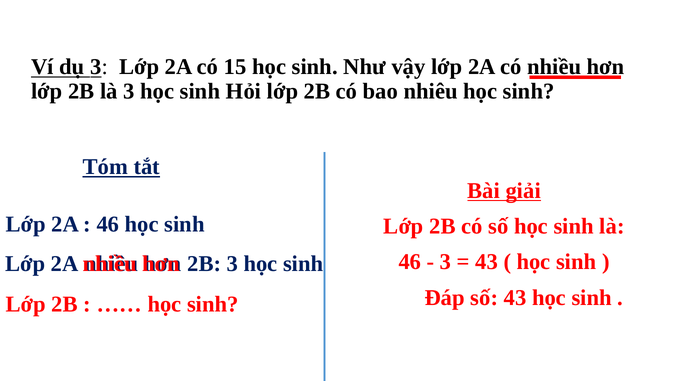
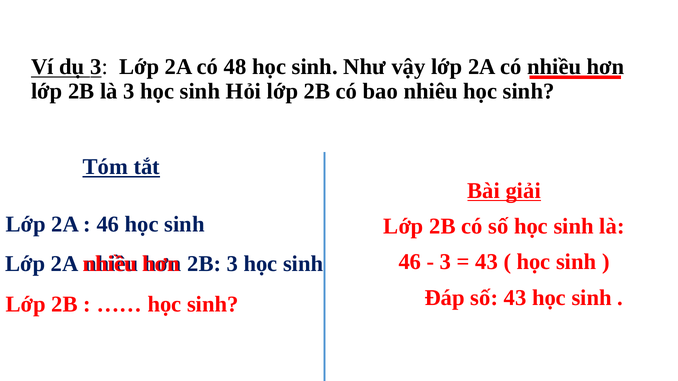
15: 15 -> 48
